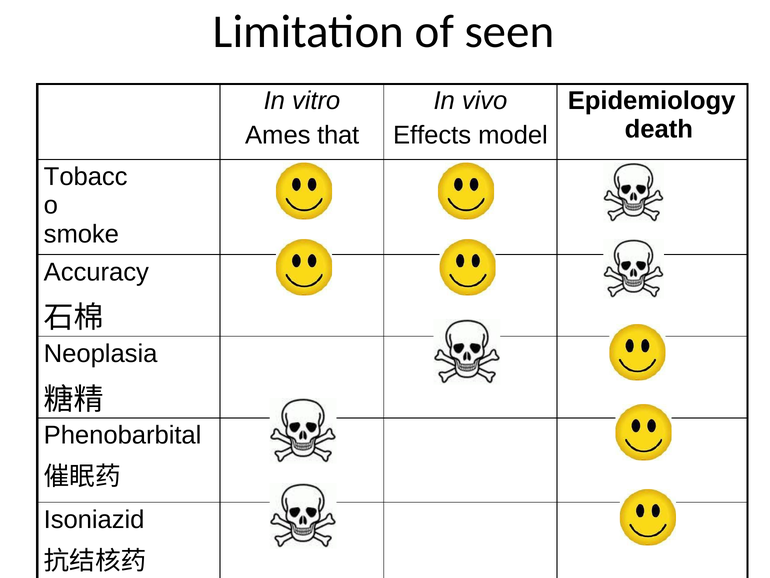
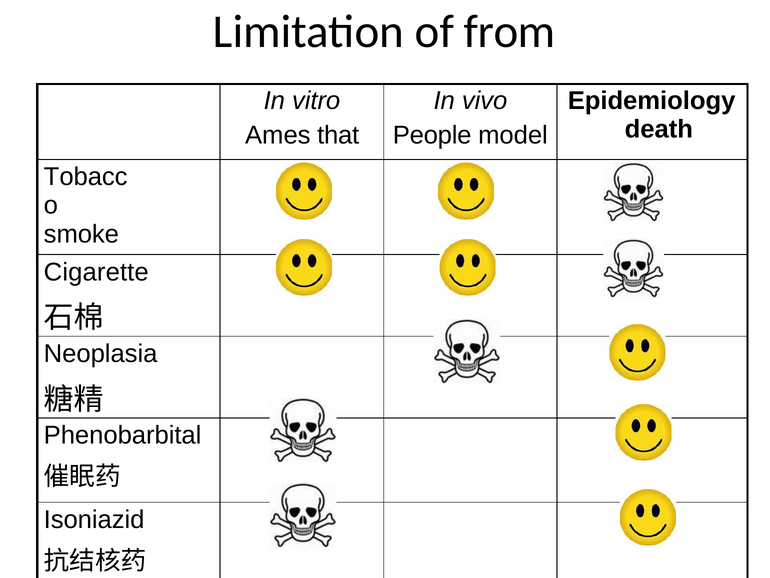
seen: seen -> from
Effects: Effects -> People
Accuracy: Accuracy -> Cigarette
